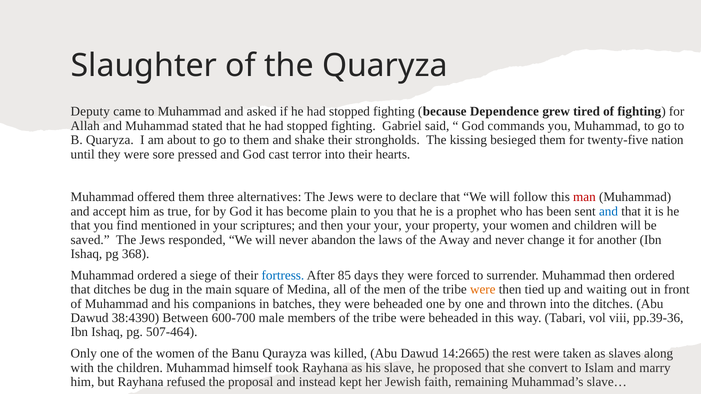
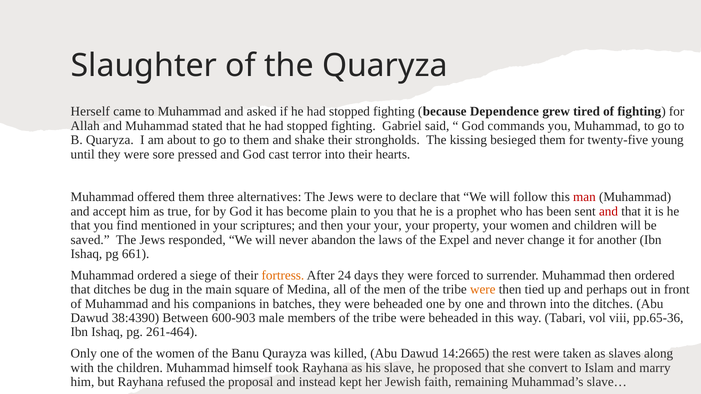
Deputy: Deputy -> Herself
nation: nation -> young
and at (609, 212) colour: blue -> red
Away: Away -> Expel
368: 368 -> 661
fortress colour: blue -> orange
85: 85 -> 24
waiting: waiting -> perhaps
600-700: 600-700 -> 600-903
pp.39-36: pp.39-36 -> pp.65-36
507-464: 507-464 -> 261-464
